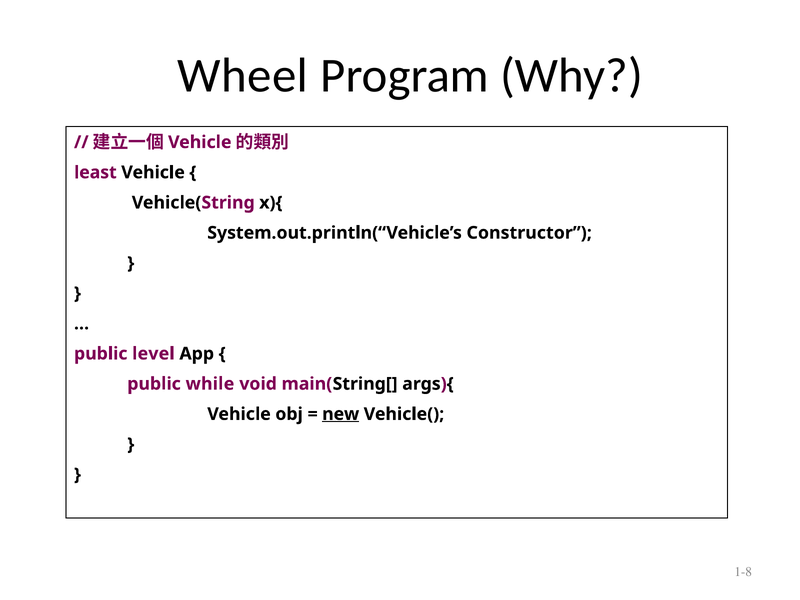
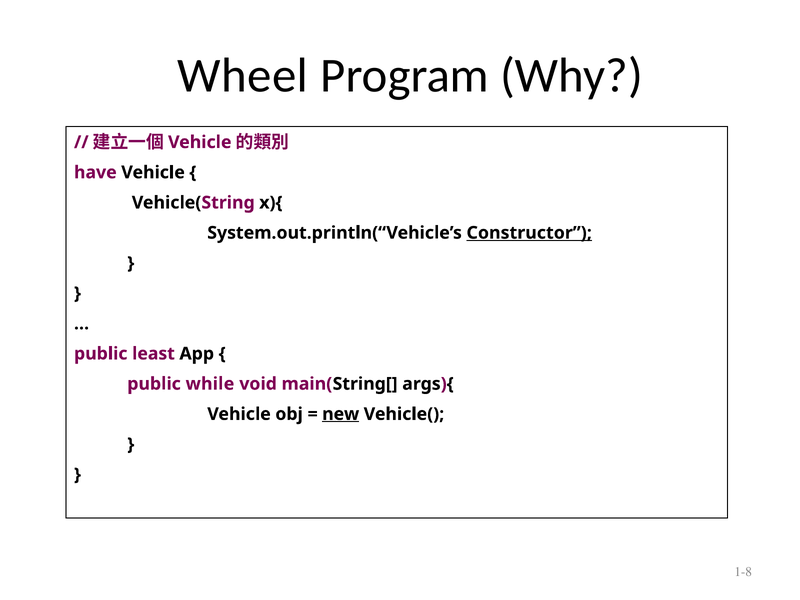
least: least -> have
Constructor underline: none -> present
level: level -> least
